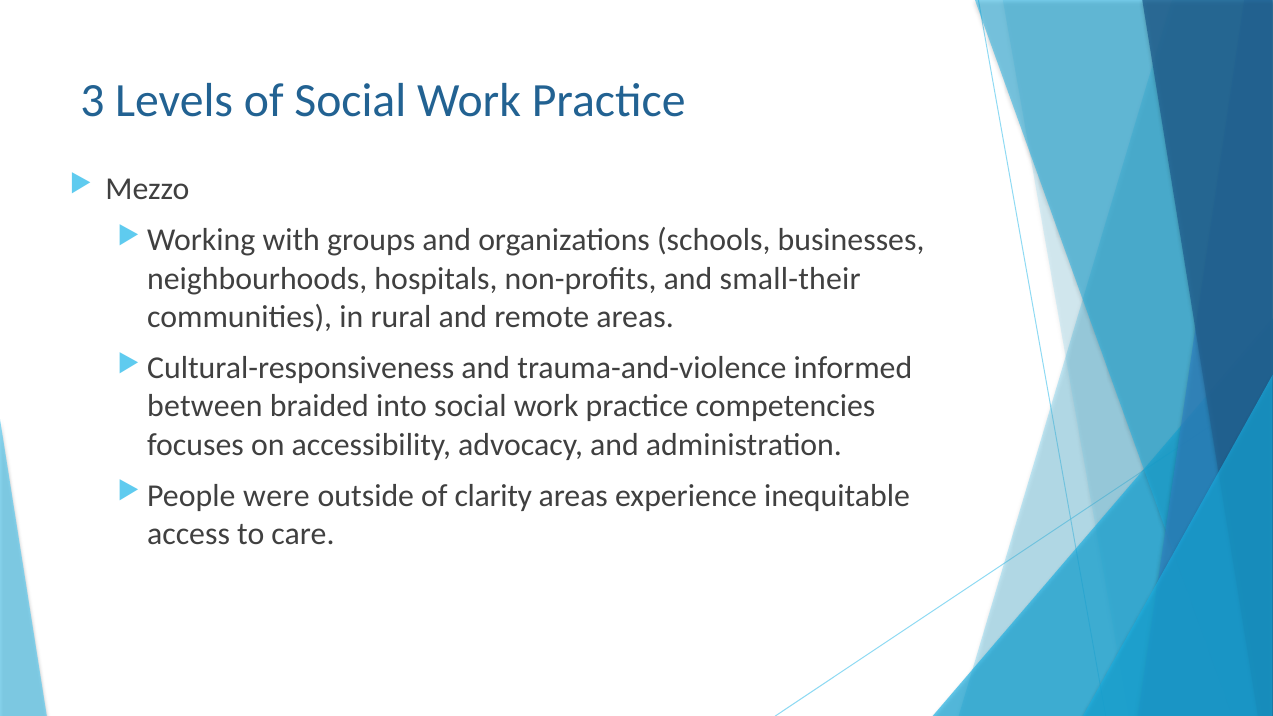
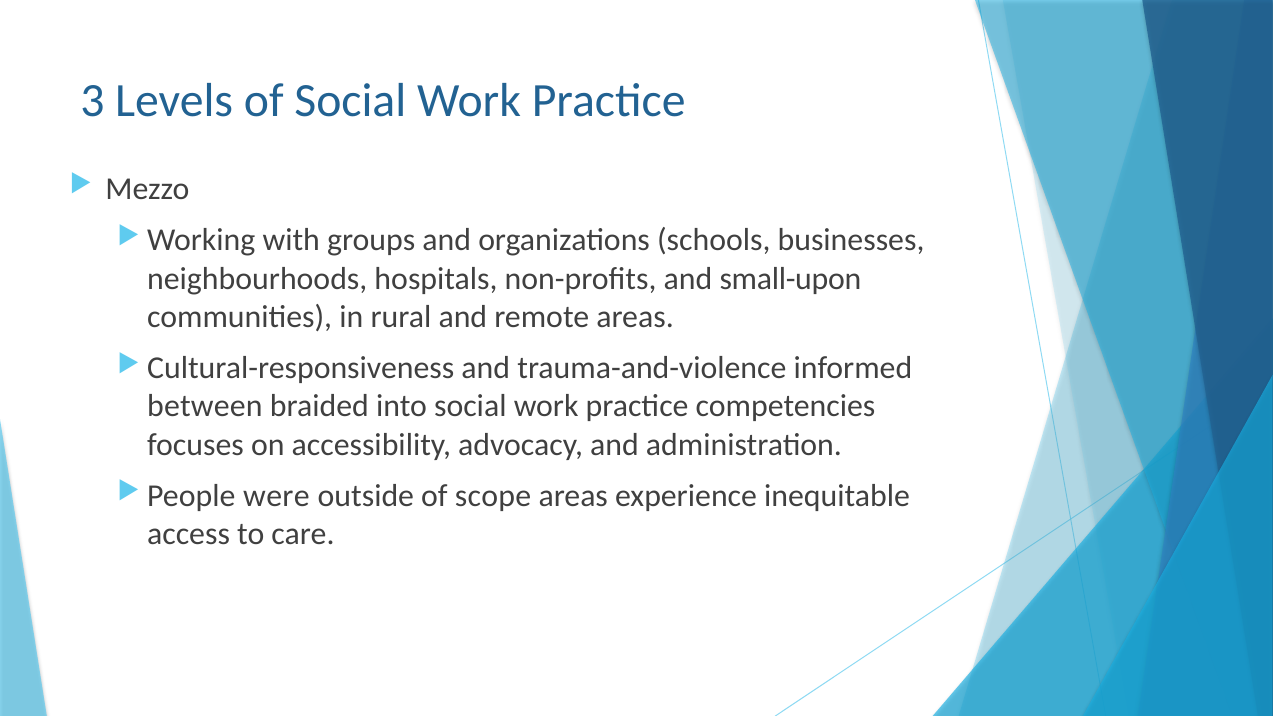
small-their: small-their -> small-upon
clarity: clarity -> scope
